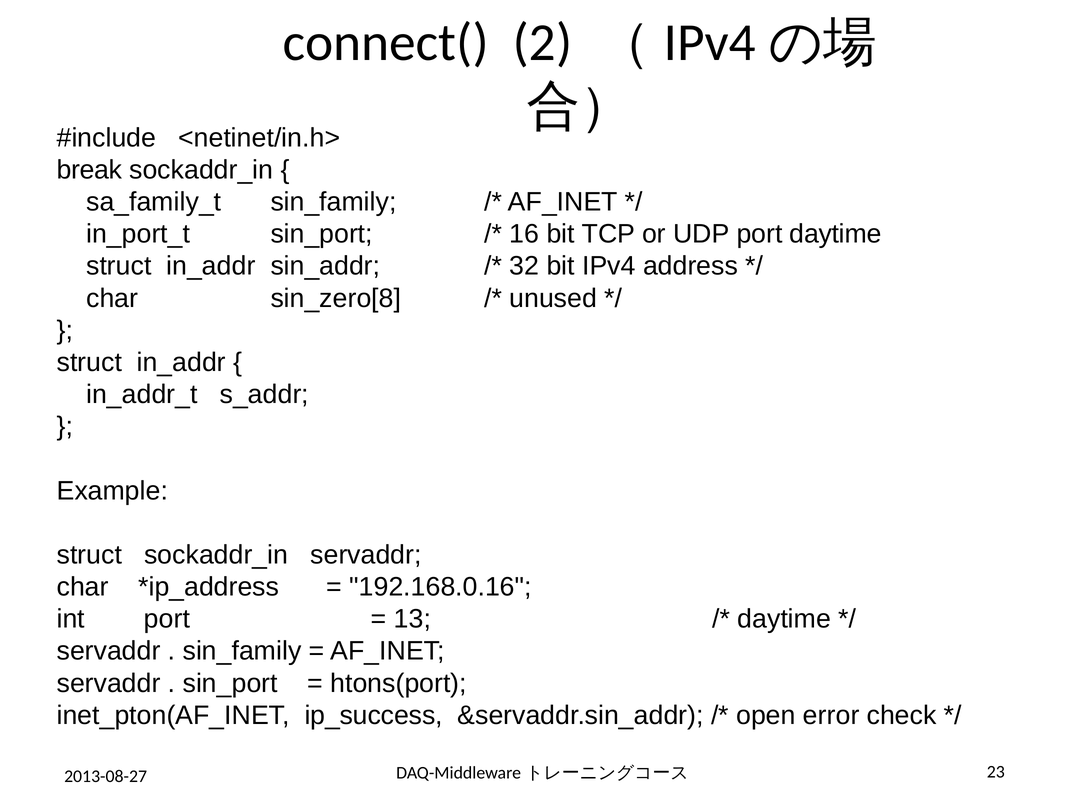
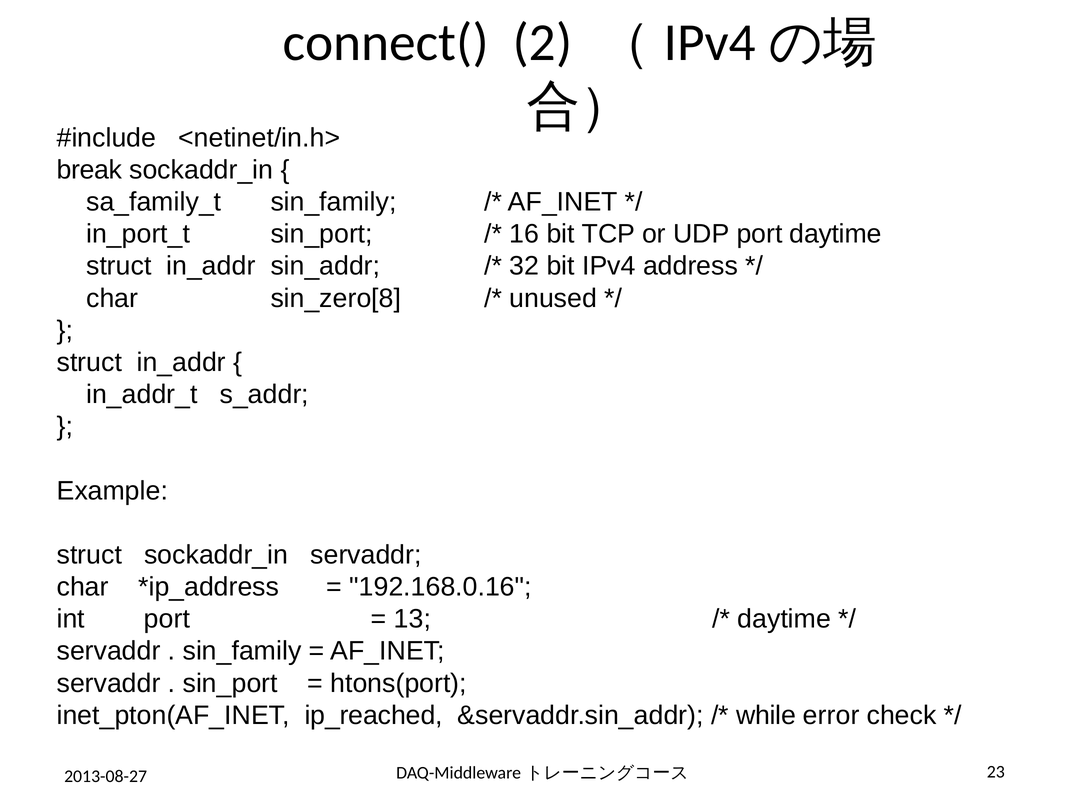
ip_success: ip_success -> ip_reached
open: open -> while
